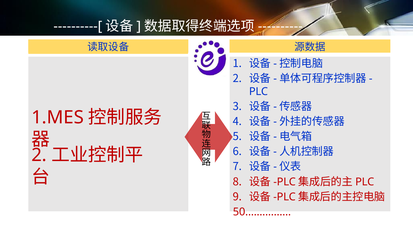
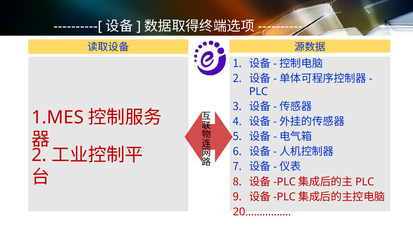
50.……………: 50.…………… -> 20.……………
